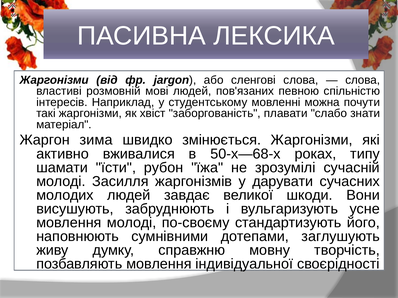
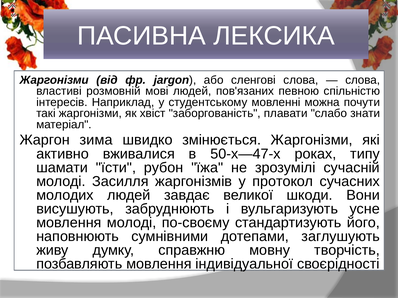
50-х—68-х: 50-х—68-х -> 50-х—47-х
дарувати: дарувати -> протокол
